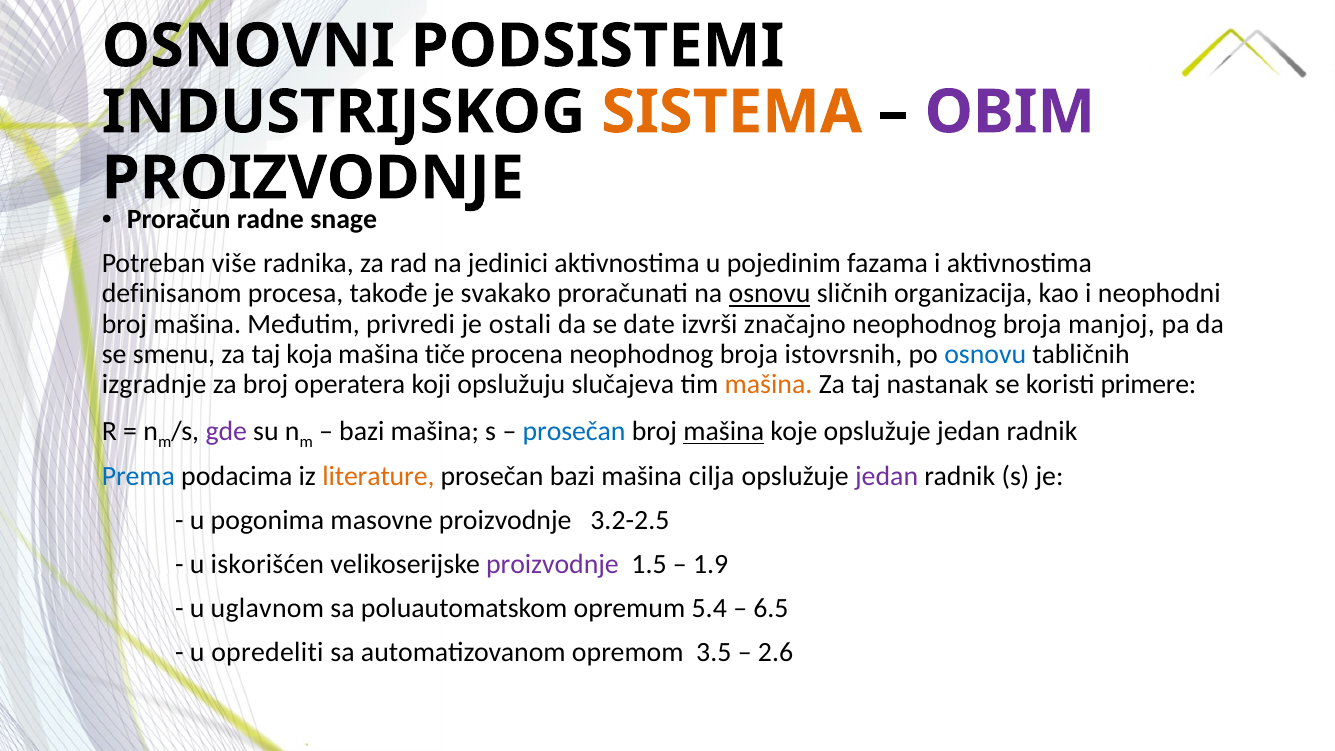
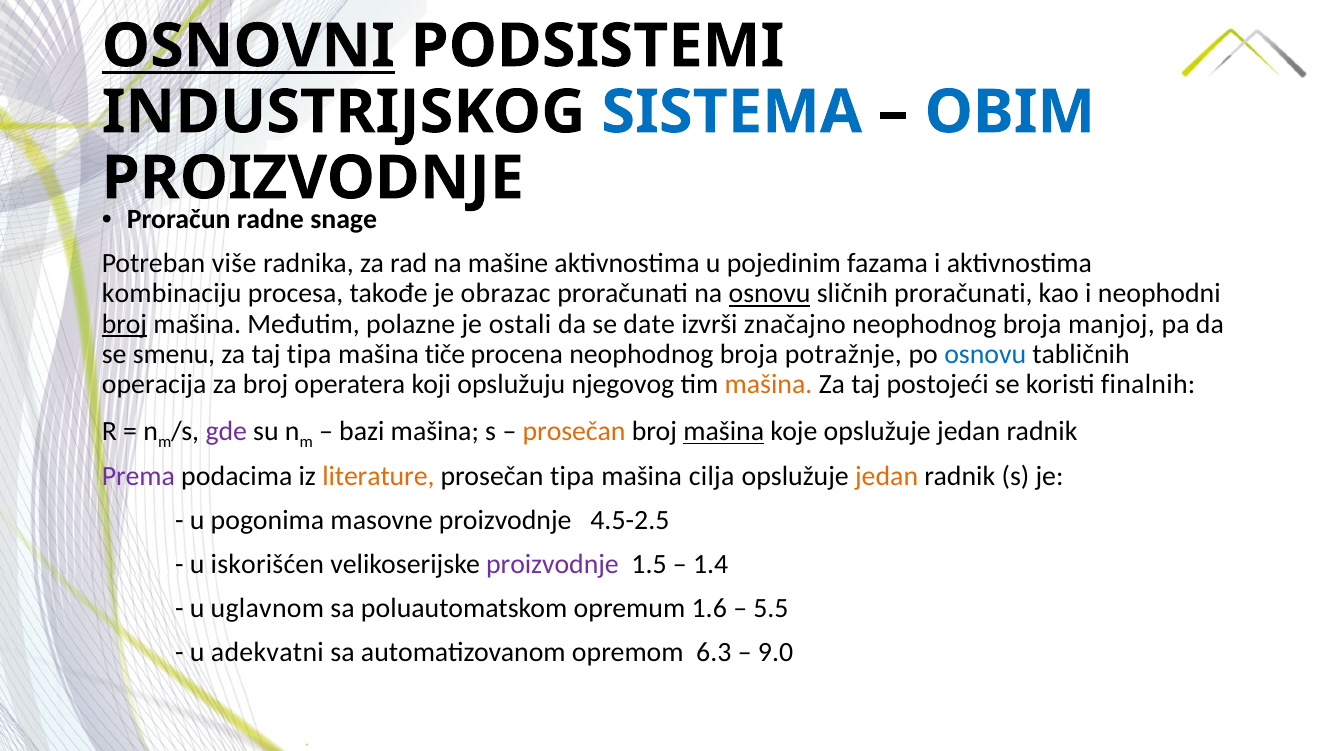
OSNOVNI underline: none -> present
SISTEMA colour: orange -> blue
OBIM colour: purple -> blue
jedinici: jedinici -> mašine
definisanom: definisanom -> kombinaciju
svakako: svakako -> obrazac
sličnih organizacija: organizacija -> proračunati
broj at (124, 324) underline: none -> present
privredi: privredi -> polazne
taj koja: koja -> tipa
istovrsnih: istovrsnih -> potražnje
izgradnje: izgradnje -> operacija
slučajeva: slučajeva -> njegovog
nastanak: nastanak -> postojeći
primere: primere -> finalnih
prosečan at (574, 431) colour: blue -> orange
Prema colour: blue -> purple
prosečan bazi: bazi -> tipa
jedan at (887, 476) colour: purple -> orange
3.2-2.5: 3.2-2.5 -> 4.5-2.5
1.9: 1.9 -> 1.4
5.4: 5.4 -> 1.6
6.5: 6.5 -> 5.5
opredeliti: opredeliti -> adekvatni
3.5: 3.5 -> 6.3
2.6: 2.6 -> 9.0
